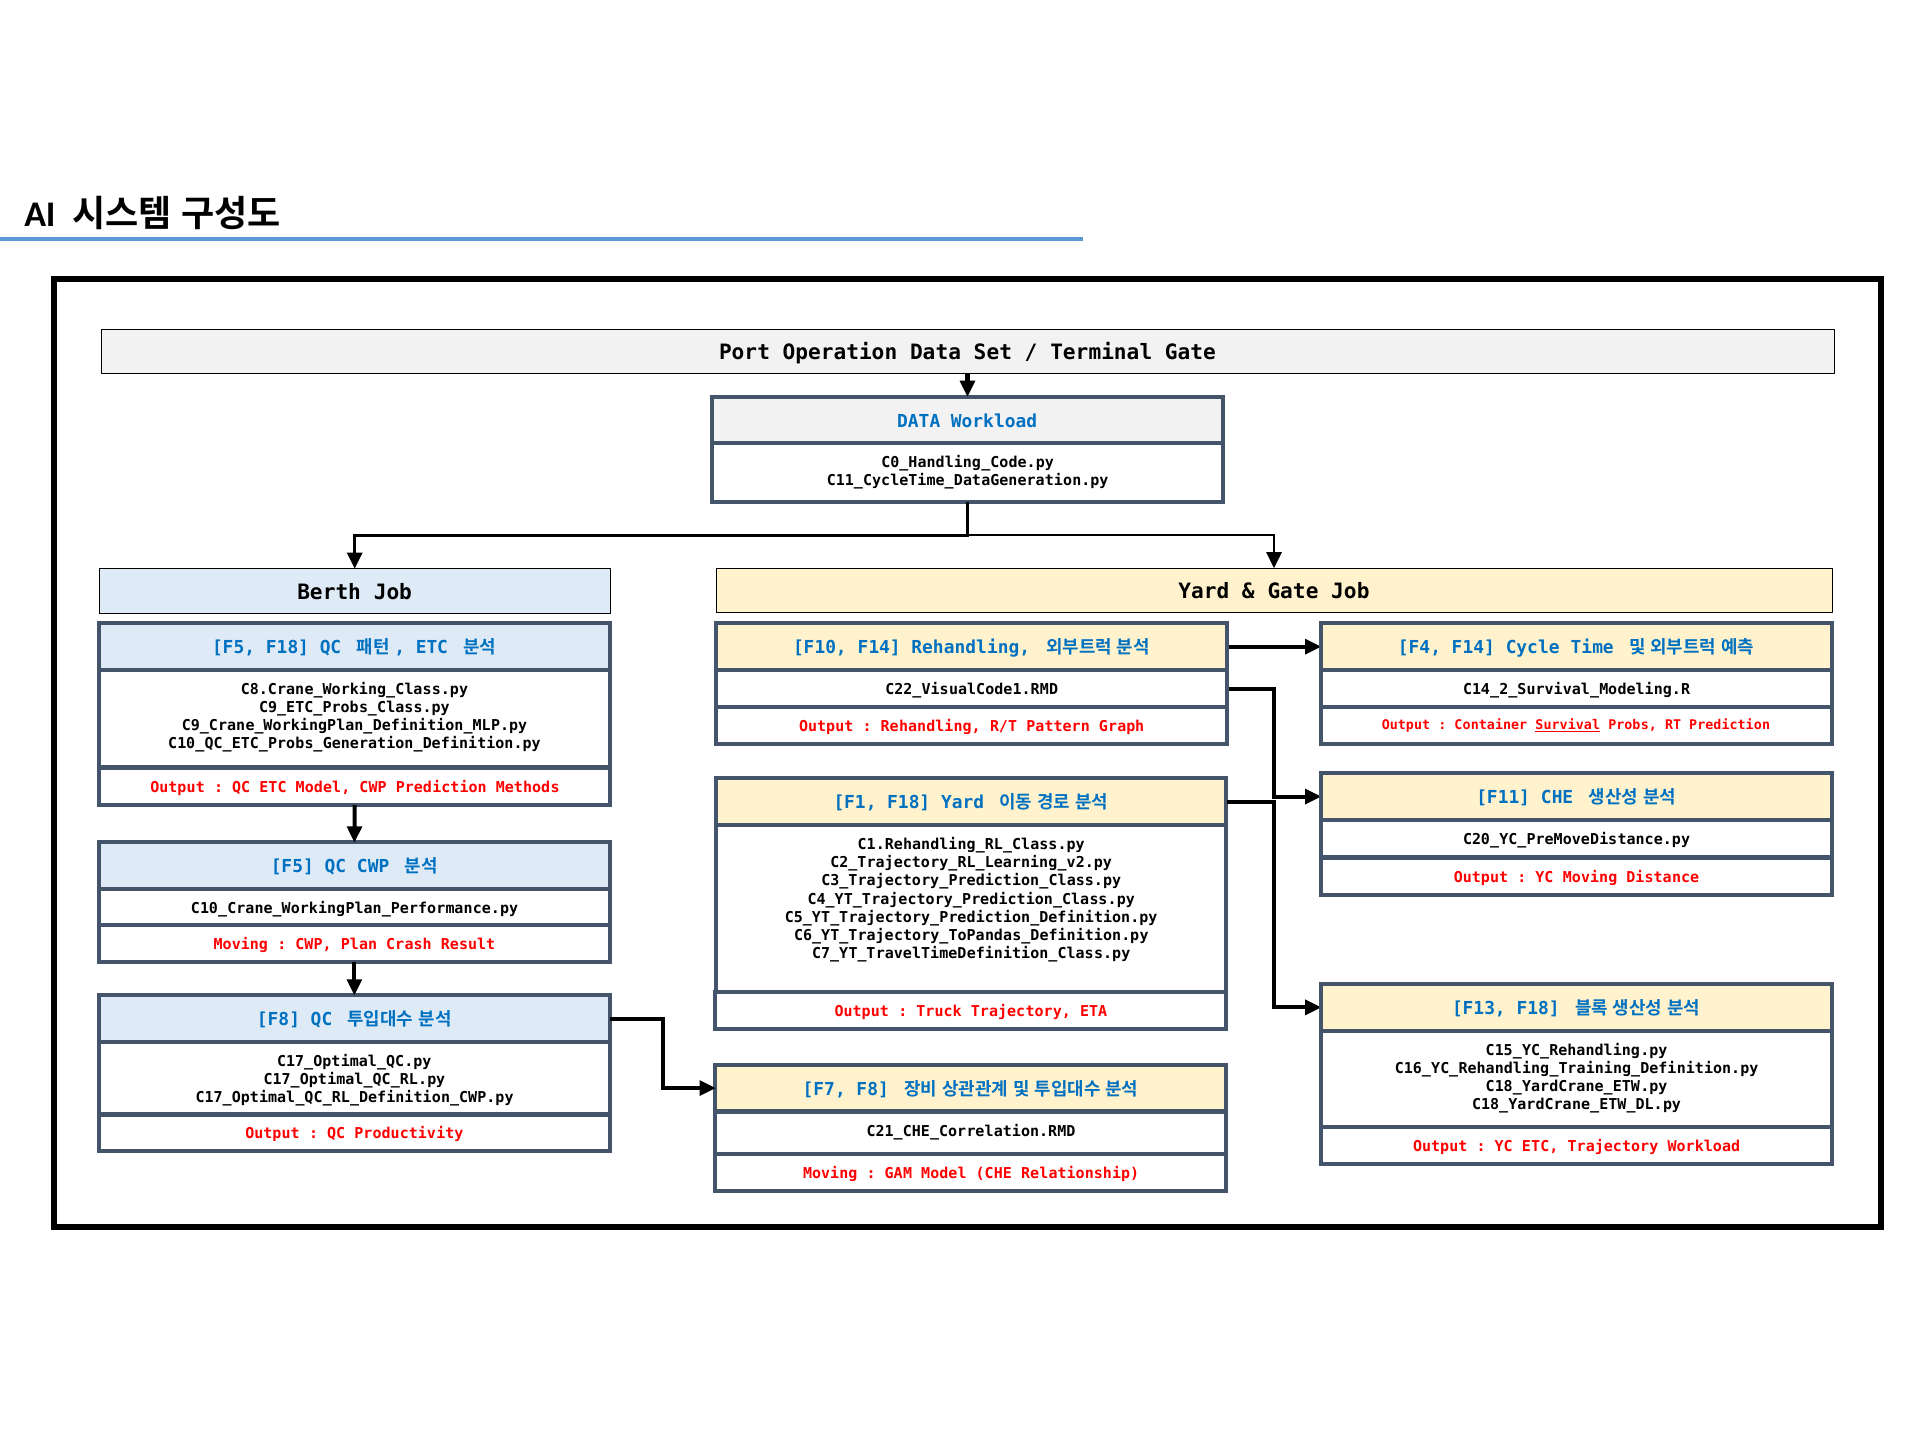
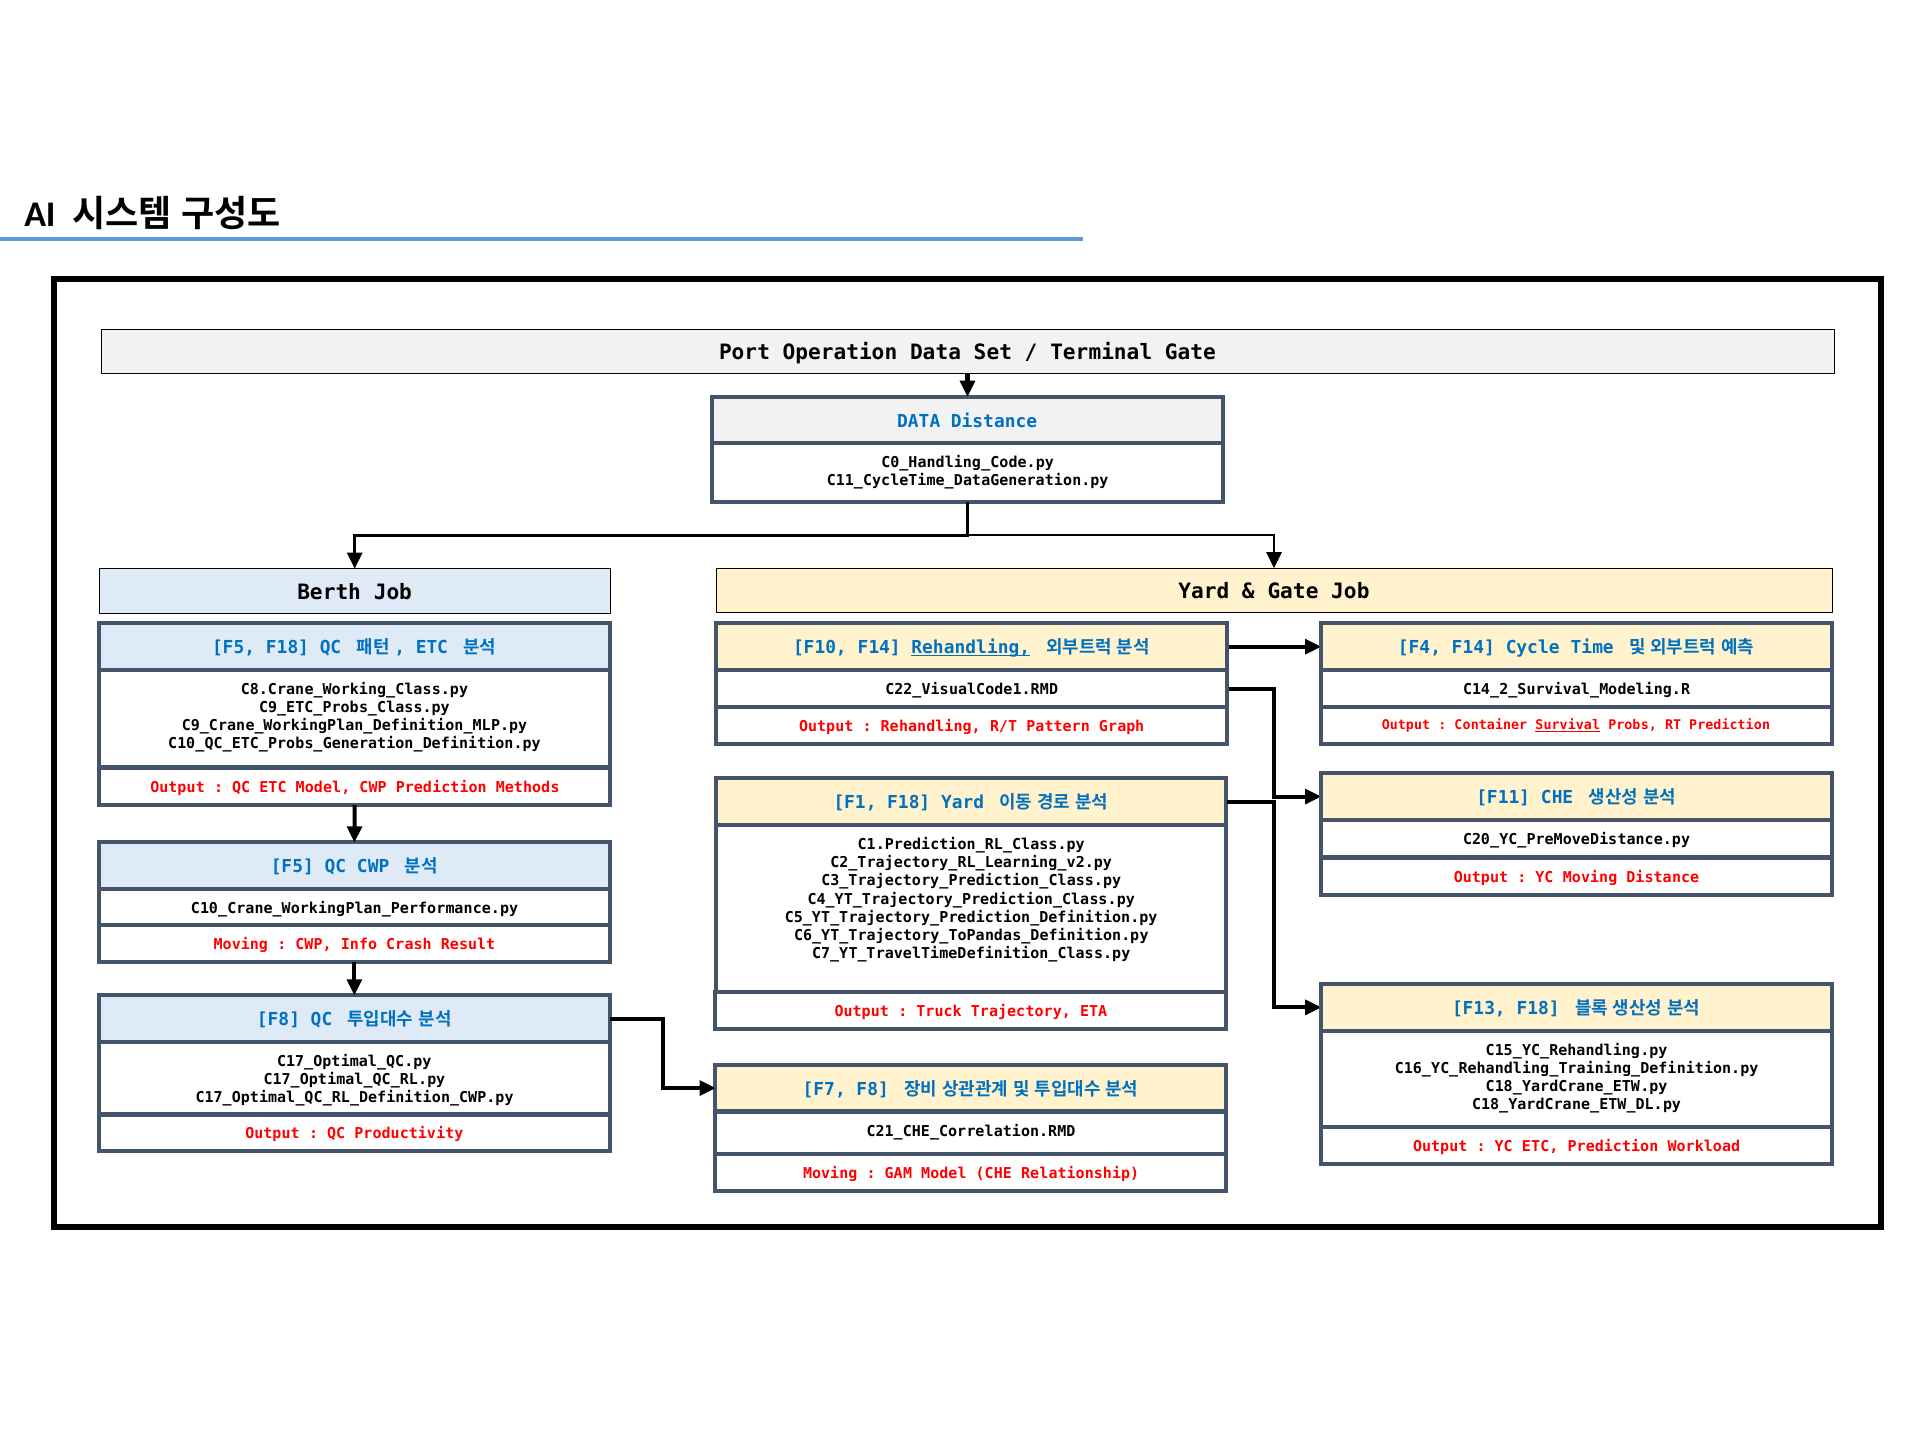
DATA Workload: Workload -> Distance
Rehandling at (971, 648) underline: none -> present
C1.Rehandling_RL_Class.py: C1.Rehandling_RL_Class.py -> C1.Prediction_RL_Class.py
Plan: Plan -> Info
ETC Trajectory: Trajectory -> Prediction
